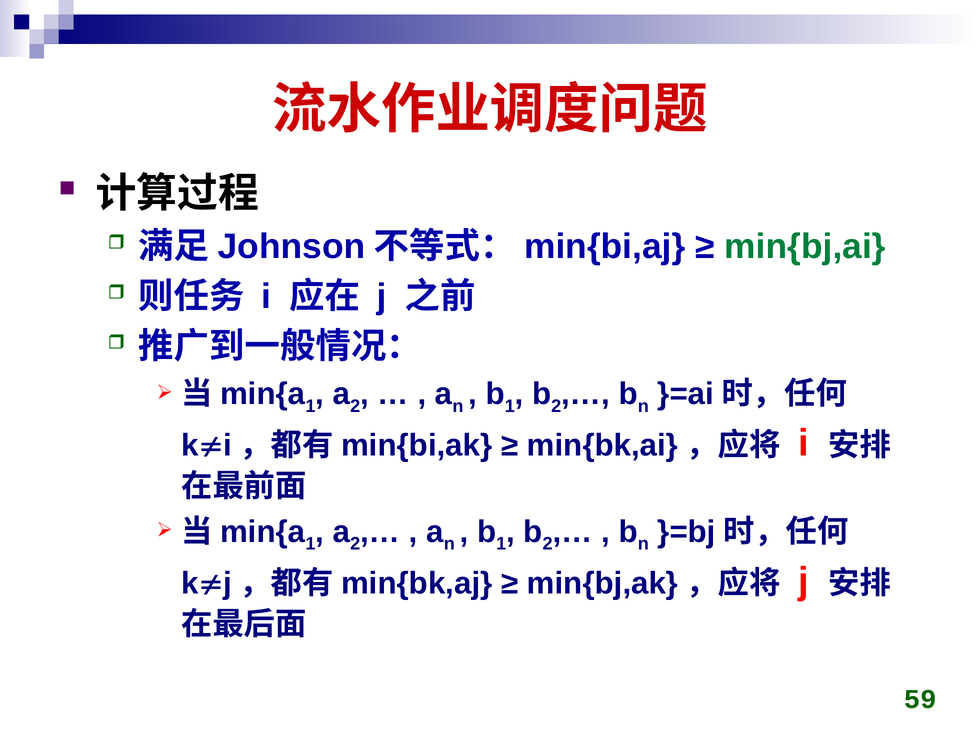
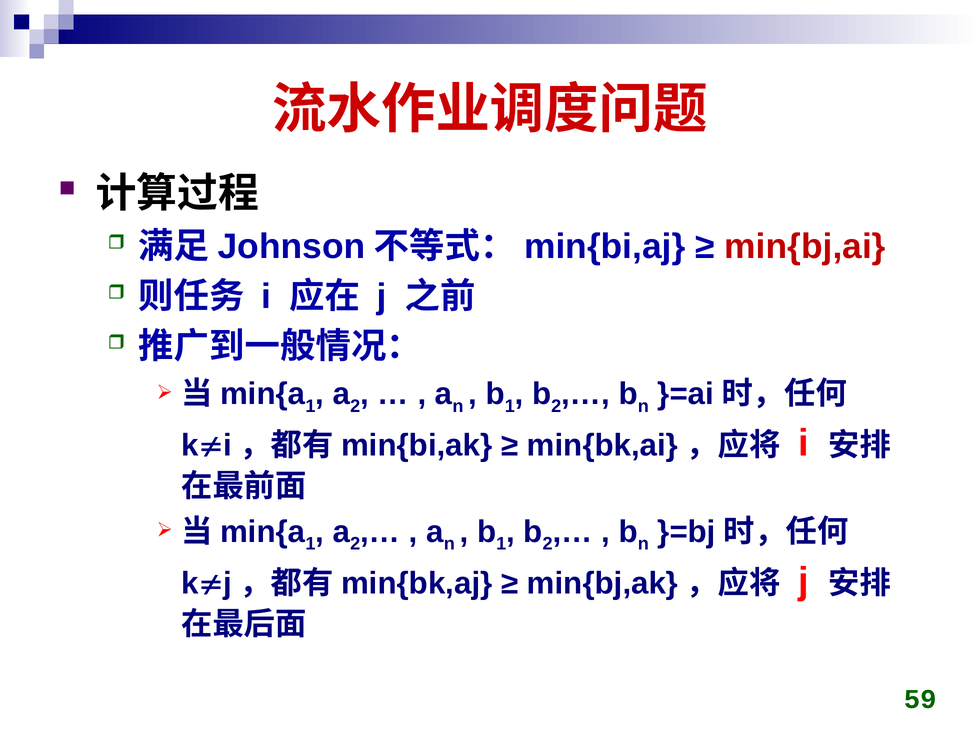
min{bj,ai colour: green -> red
